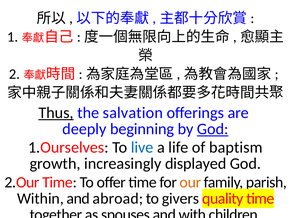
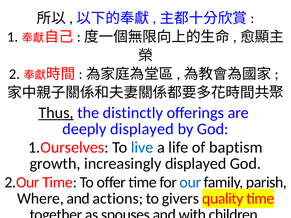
salvation: salvation -> distinctly
deeply beginning: beginning -> displayed
God at (213, 129) underline: present -> none
our colour: orange -> blue
Within: Within -> Where
abroad: abroad -> actions
